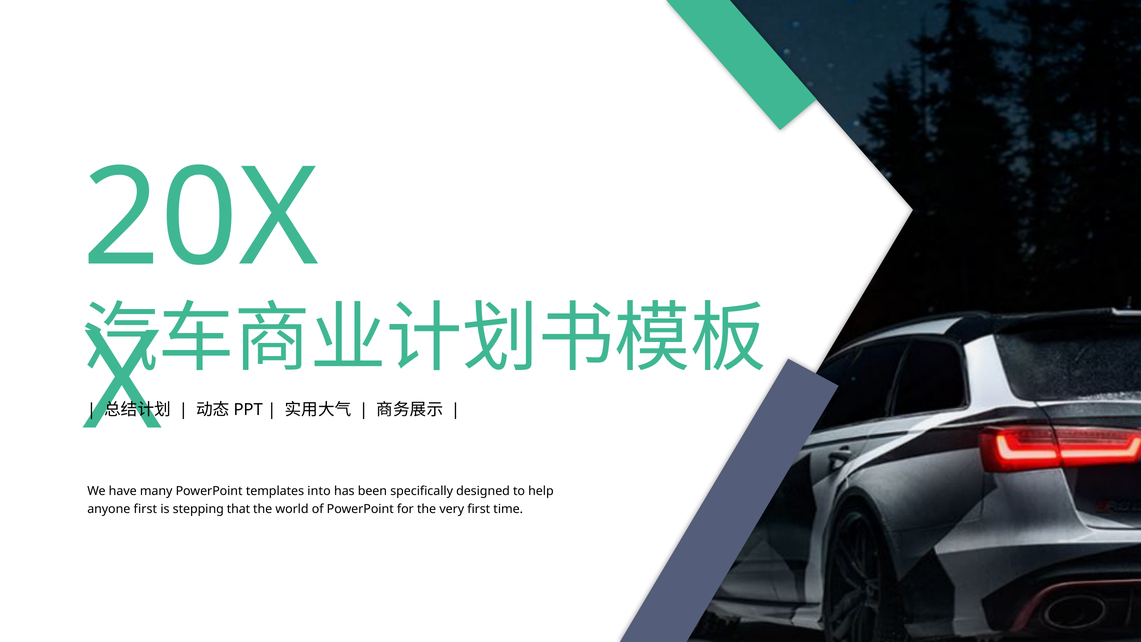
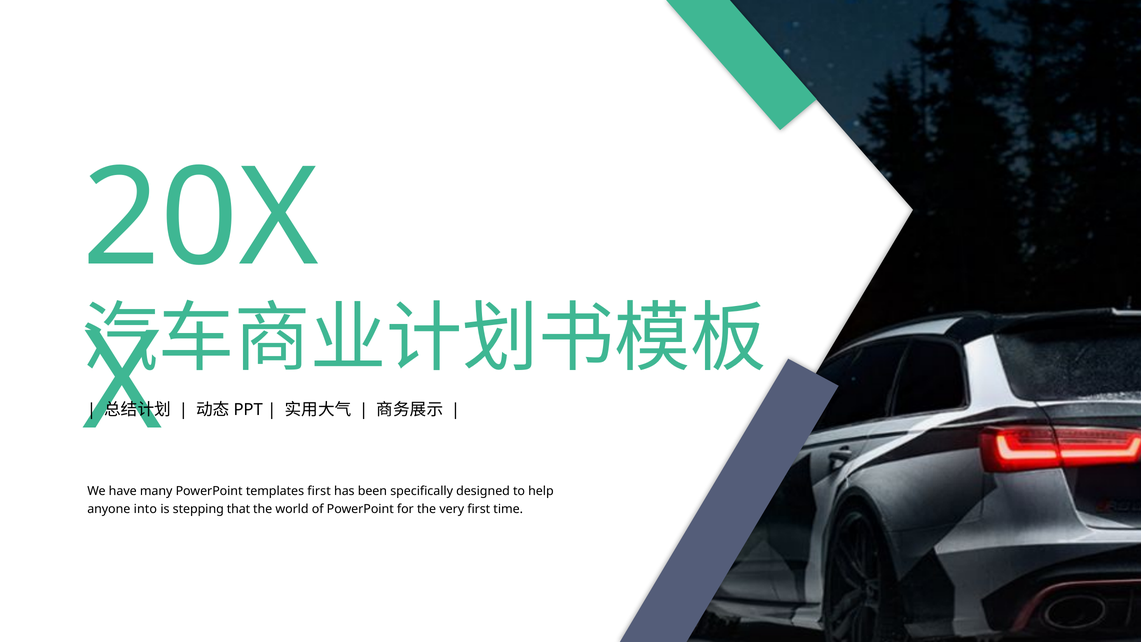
templates into: into -> first
anyone first: first -> into
